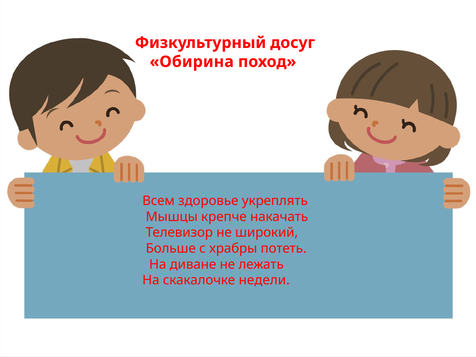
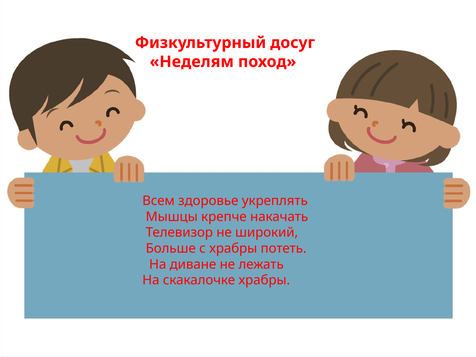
Обирина: Обирина -> Неделям
скакалочке недели: недели -> храбры
